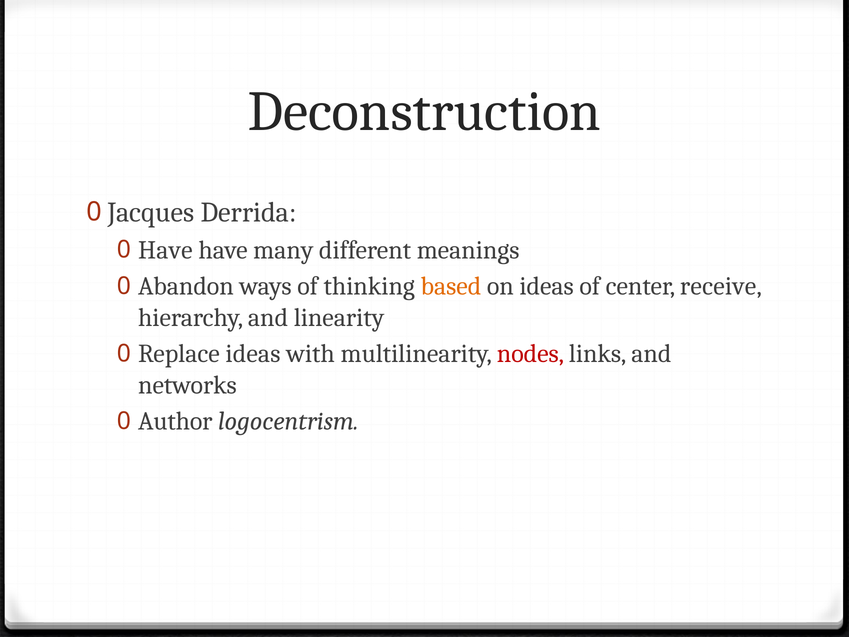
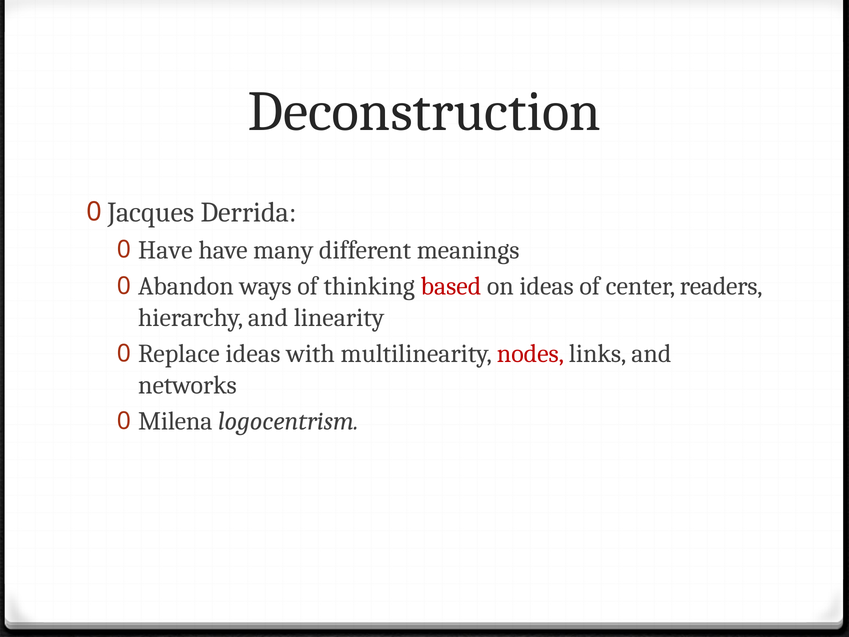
based colour: orange -> red
receive: receive -> readers
Author: Author -> Milena
